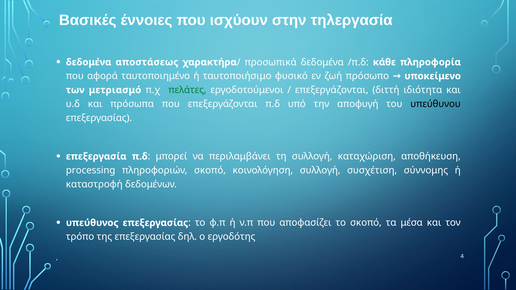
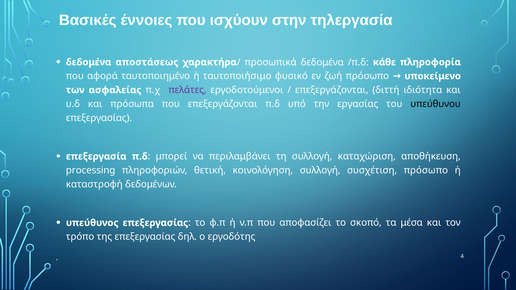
μετριασμό: μετριασμό -> ασφαλείας
πελάτες colour: green -> purple
αποφυγή: αποφυγή -> εργασίας
πληροφοριών σκοπό: σκοπό -> θετική
συσχέτιση σύννομης: σύννομης -> πρόσωπο
